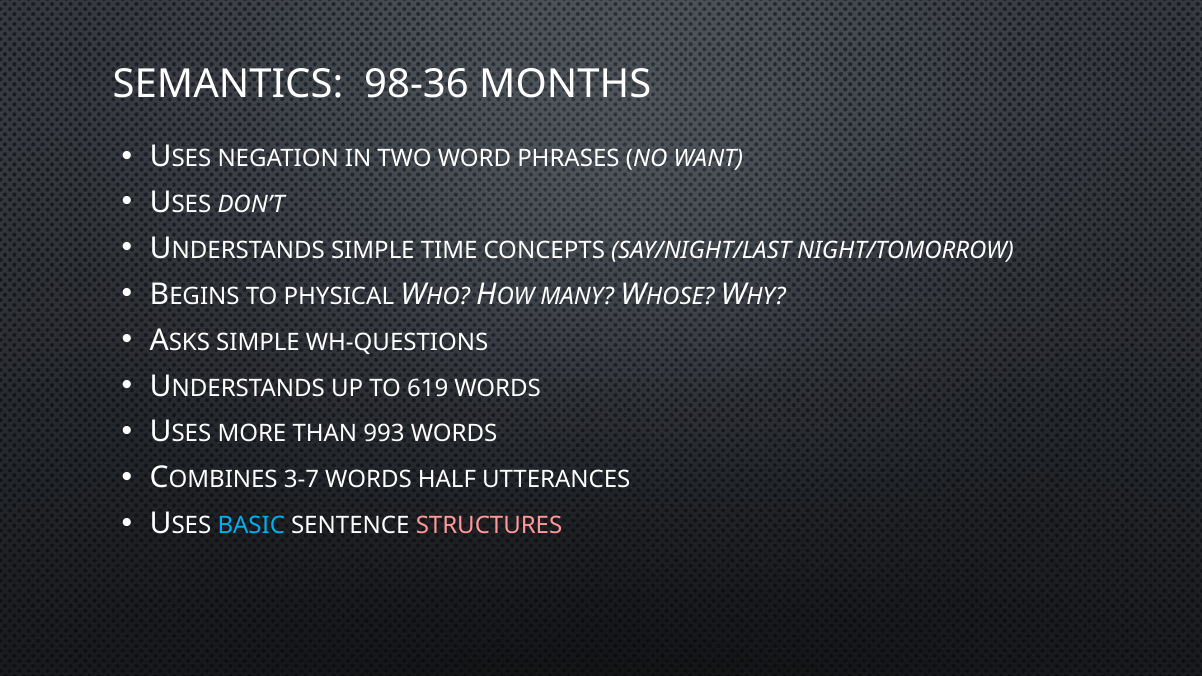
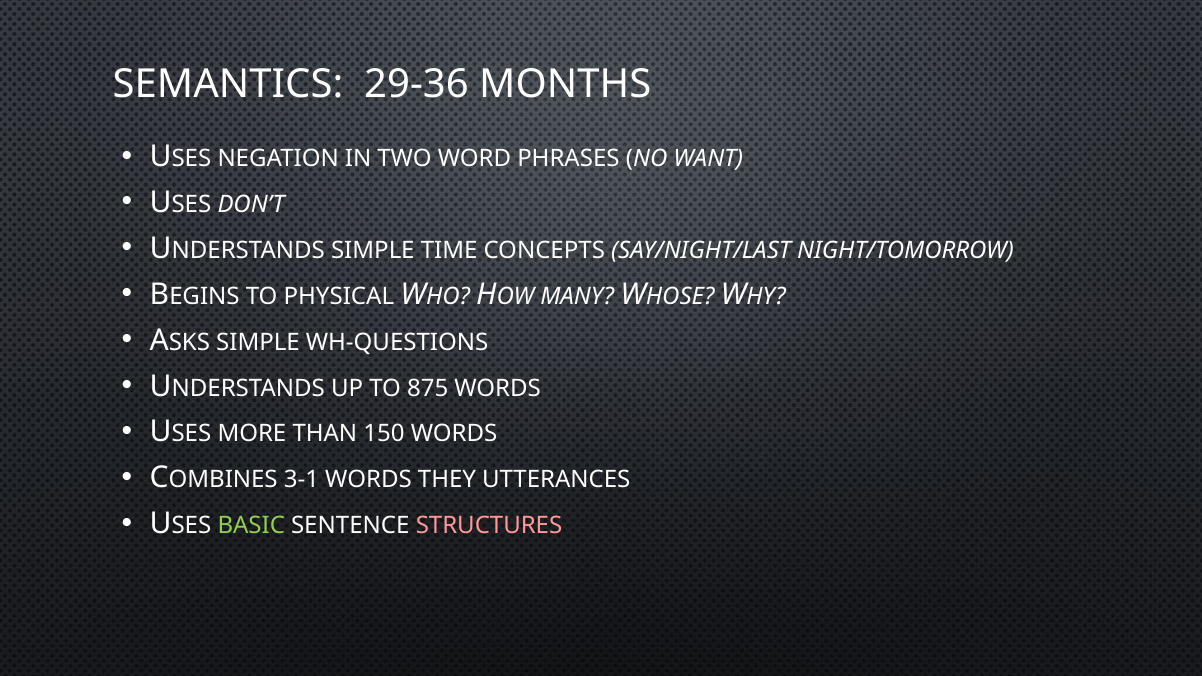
98-36: 98-36 -> 29-36
619: 619 -> 875
993: 993 -> 150
3-7: 3-7 -> 3-1
HALF: HALF -> THEY
BASIC colour: light blue -> light green
